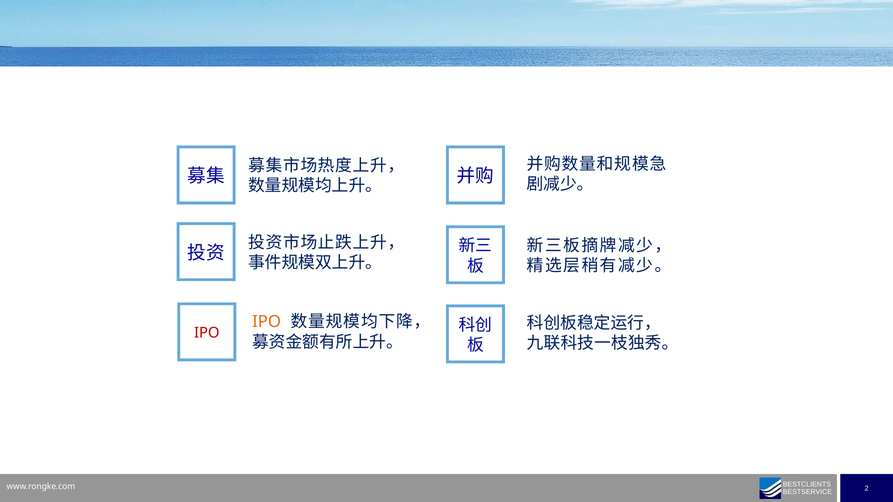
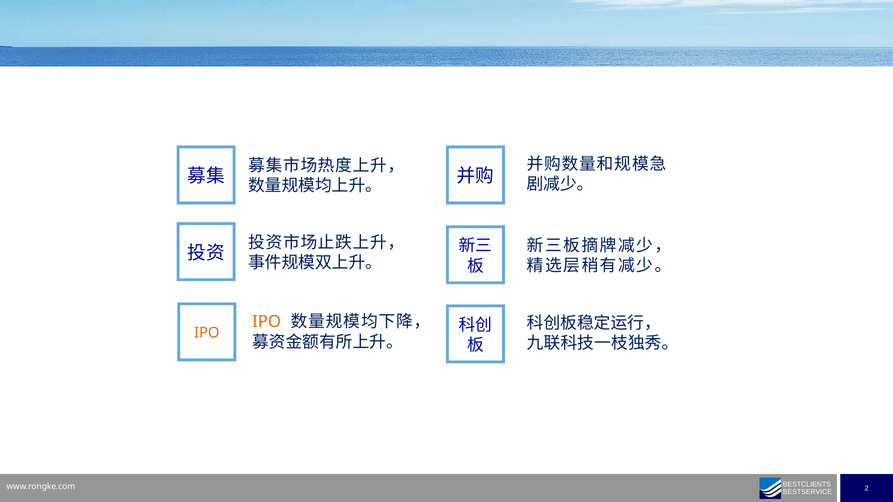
IPO at (207, 333) colour: red -> orange
